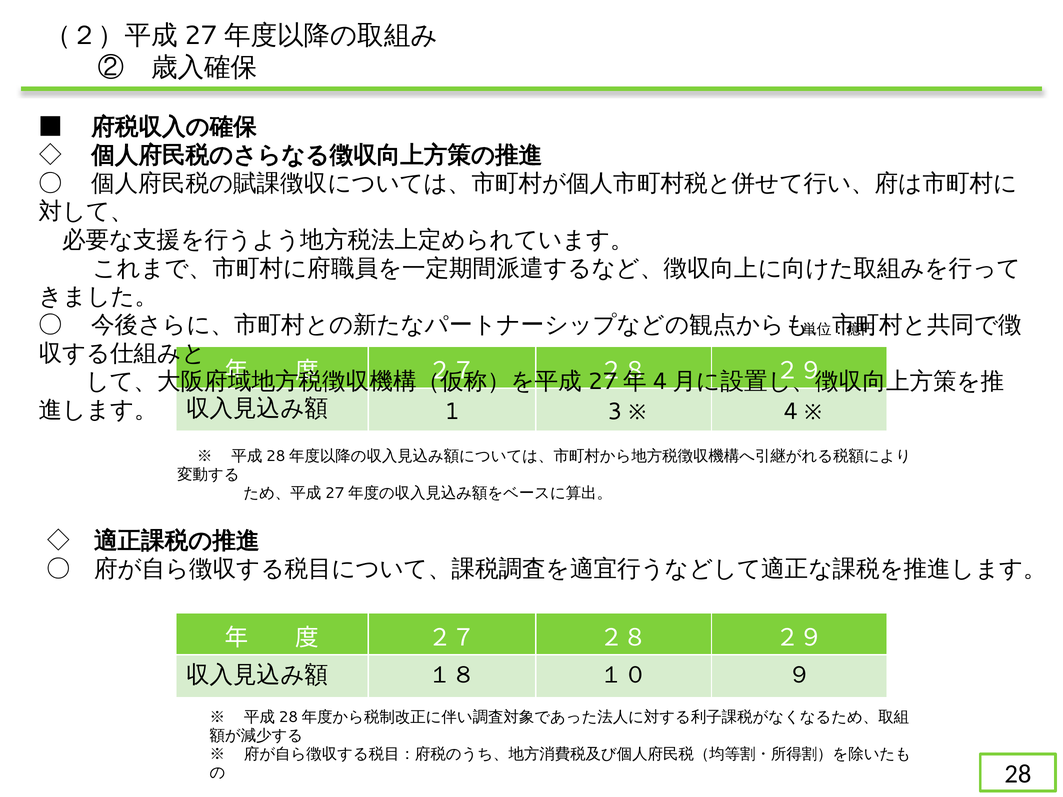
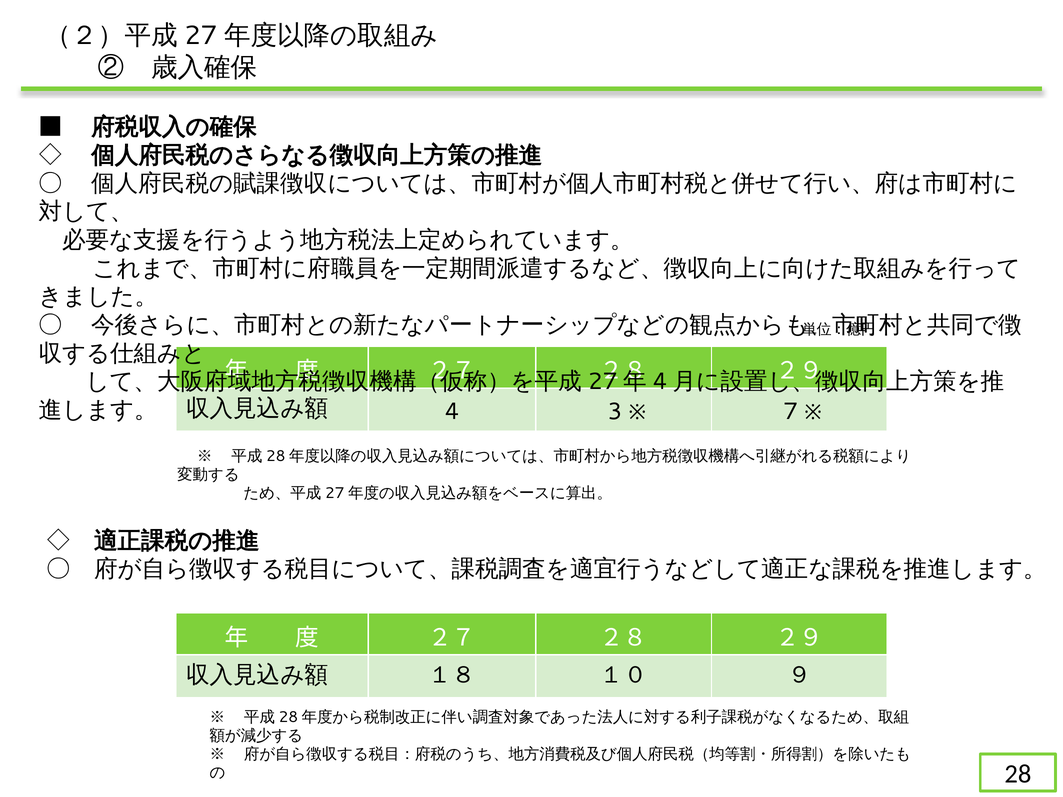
1: 1 -> 4
4: 4 -> 7
